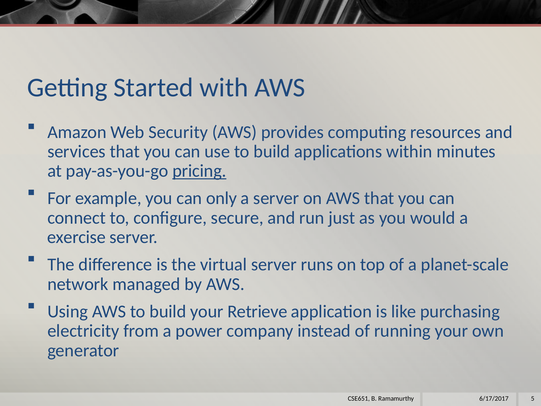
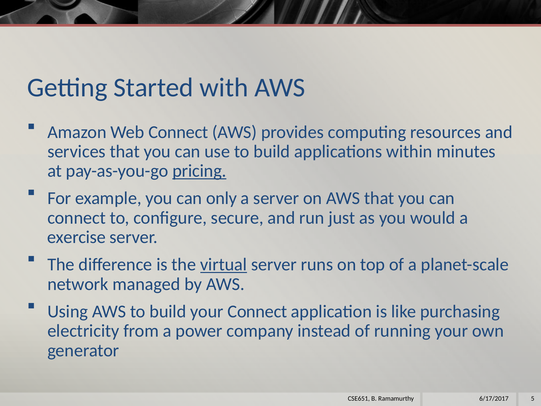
Web Security: Security -> Connect
virtual underline: none -> present
your Retrieve: Retrieve -> Connect
